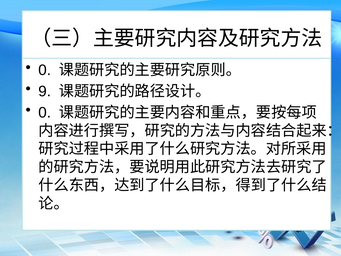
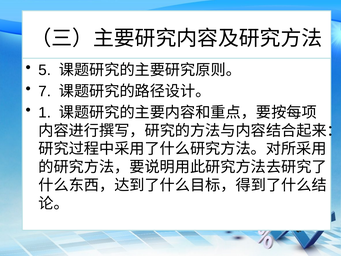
0 at (45, 70): 0 -> 5
9: 9 -> 7
0 at (45, 112): 0 -> 1
